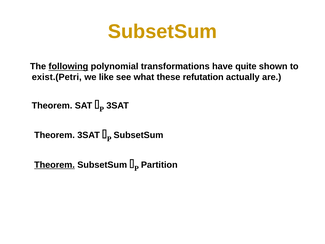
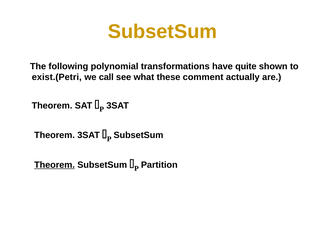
following underline: present -> none
like: like -> call
refutation: refutation -> comment
